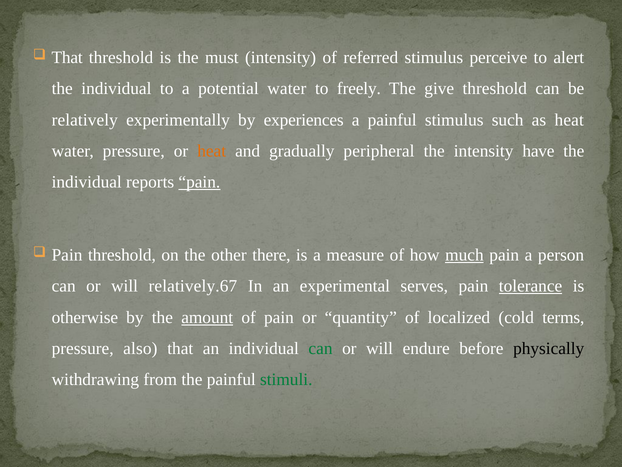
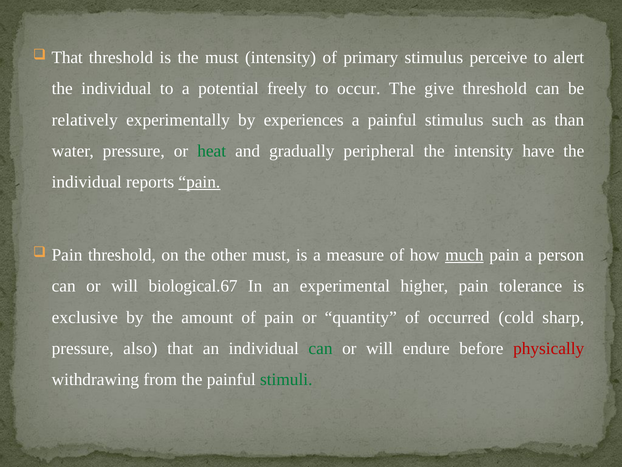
referred: referred -> primary
potential water: water -> freely
freely: freely -> occur
as heat: heat -> than
heat at (212, 151) colour: orange -> green
other there: there -> must
relatively.67: relatively.67 -> biological.67
serves: serves -> higher
tolerance underline: present -> none
otherwise: otherwise -> exclusive
amount underline: present -> none
localized: localized -> occurred
terms: terms -> sharp
physically colour: black -> red
